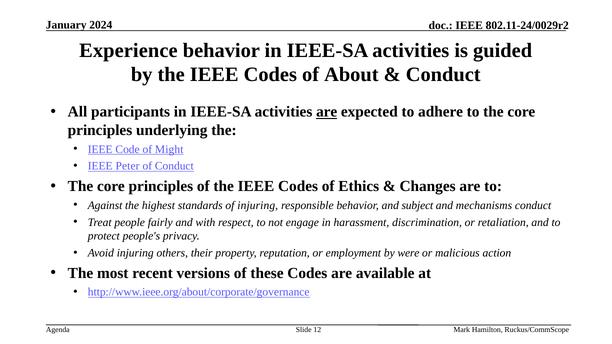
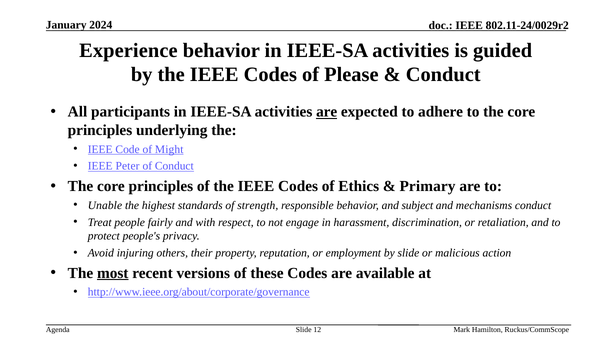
About: About -> Please
Changes: Changes -> Primary
Against: Against -> Unable
of injuring: injuring -> strength
by were: were -> slide
most underline: none -> present
